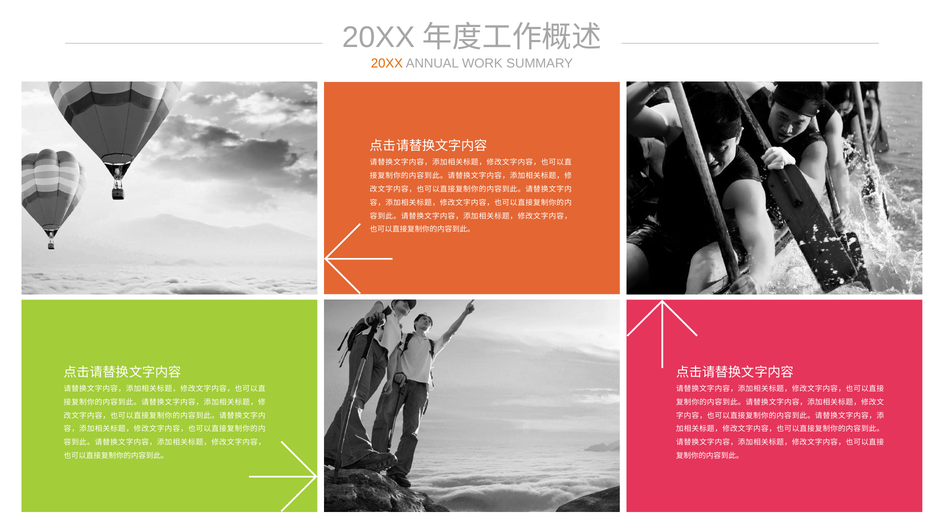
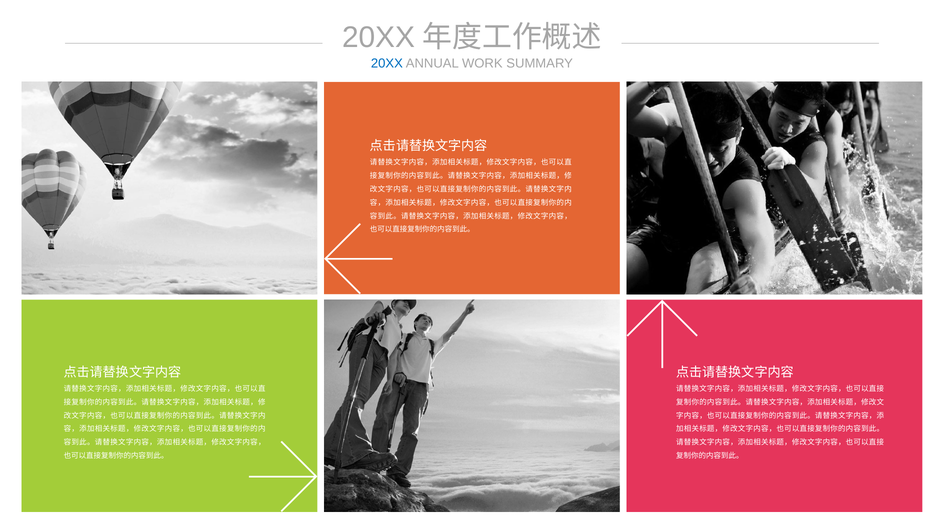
20XX at (387, 63) colour: orange -> blue
